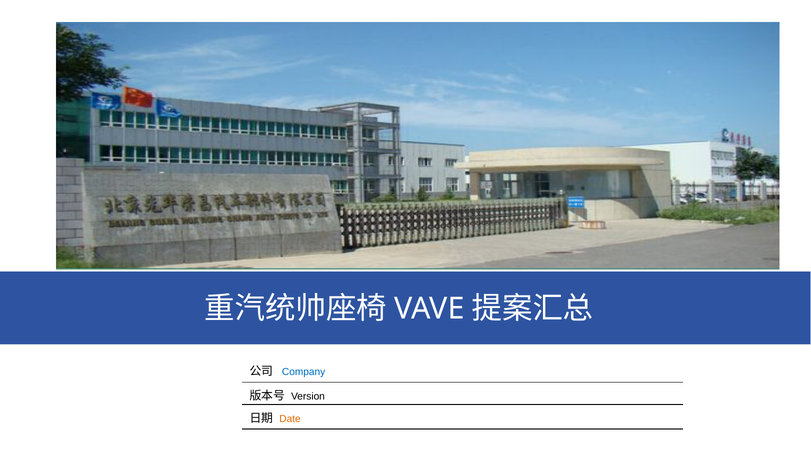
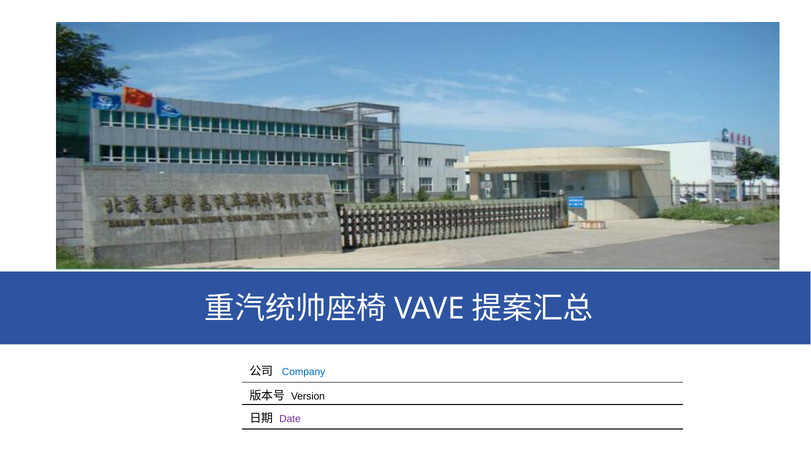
Date colour: orange -> purple
